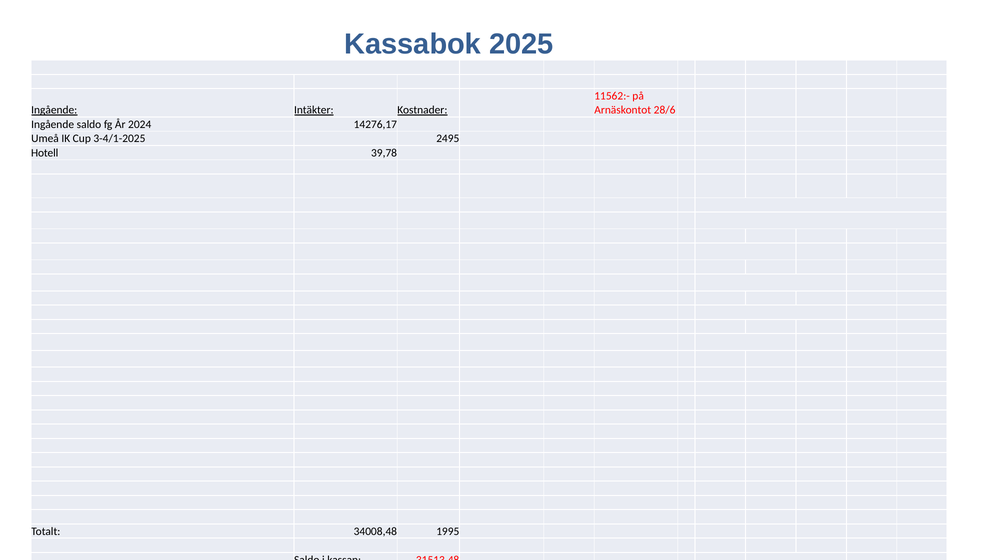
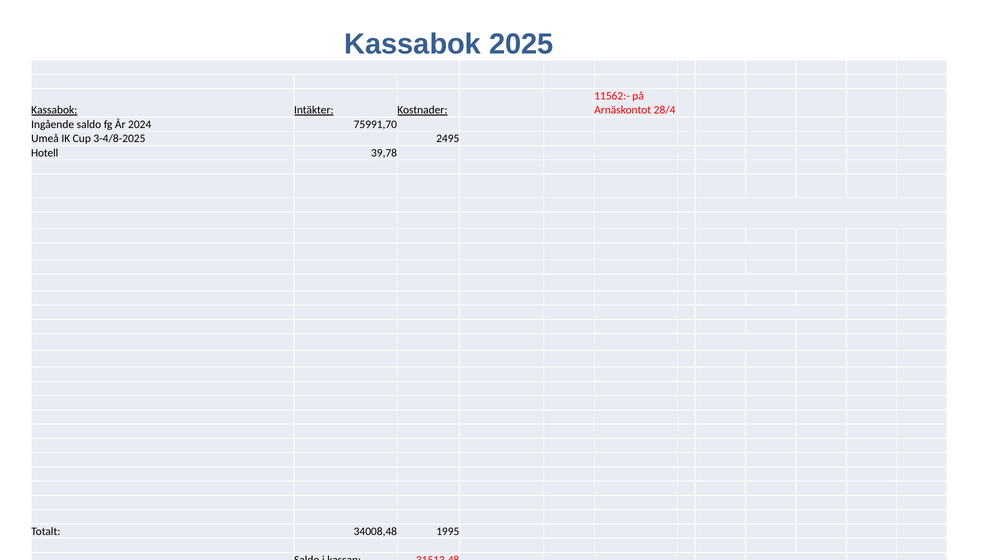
Ingående at (54, 110): Ingående -> Kassabok
28/6: 28/6 -> 28/4
14276,17: 14276,17 -> 75991,70
3-4/1-2025: 3-4/1-2025 -> 3-4/8-2025
